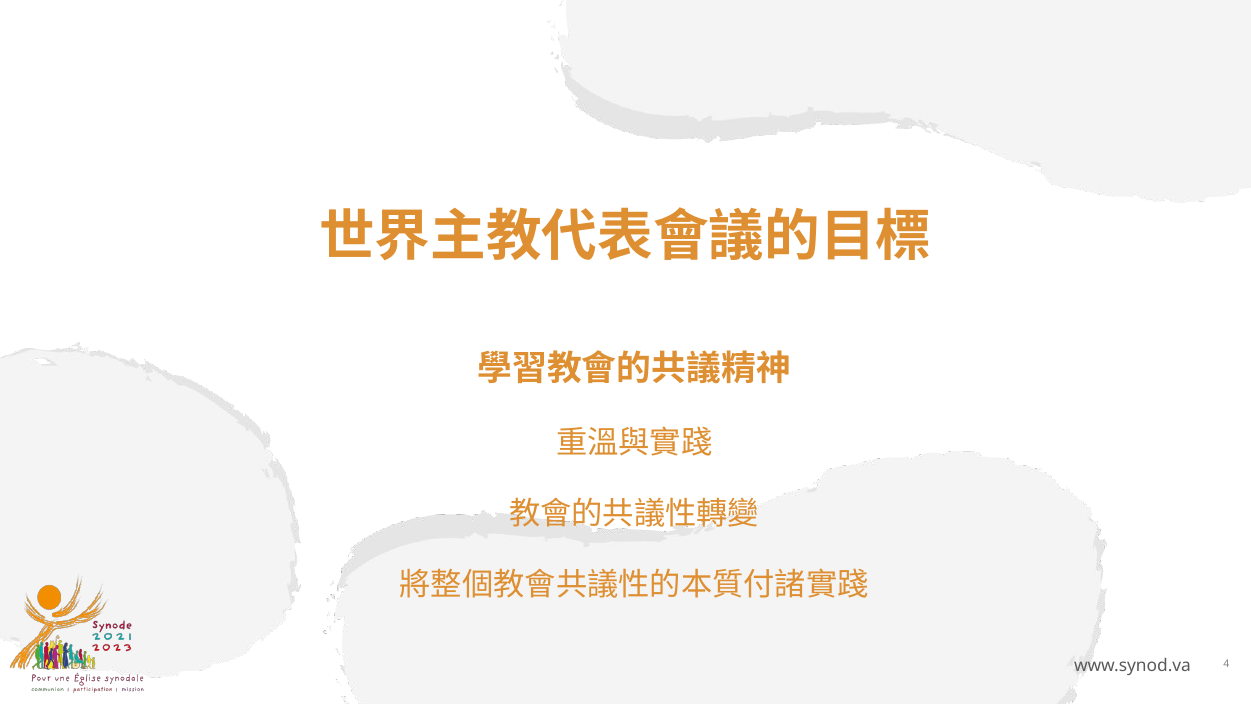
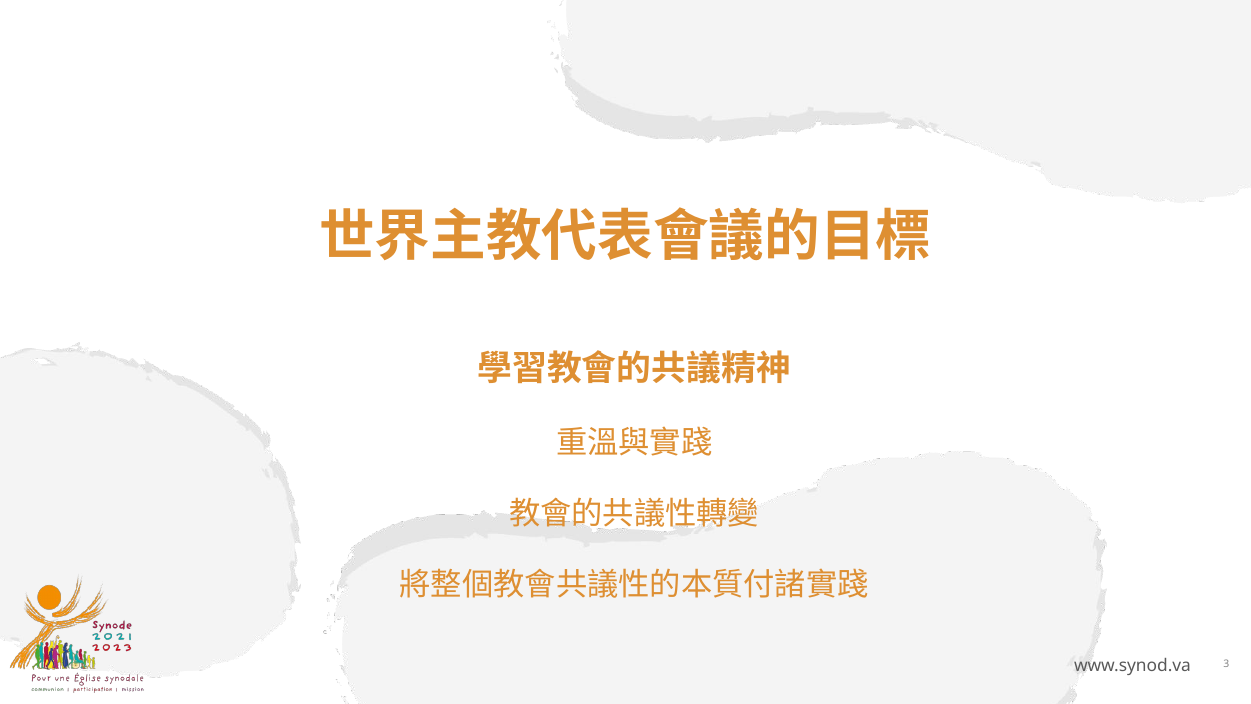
4: 4 -> 3
